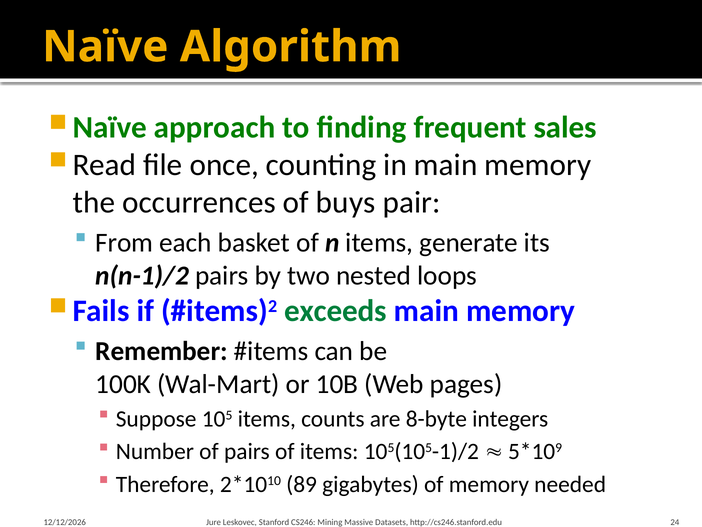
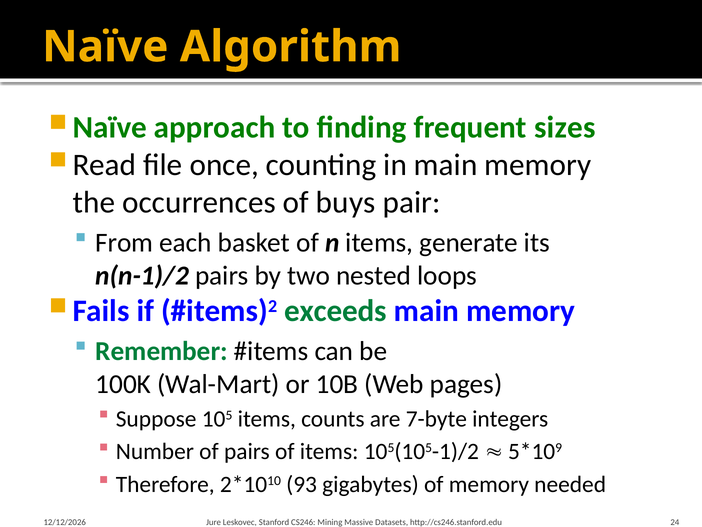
sales: sales -> sizes
Remember colour: black -> green
8-byte: 8-byte -> 7-byte
89: 89 -> 93
